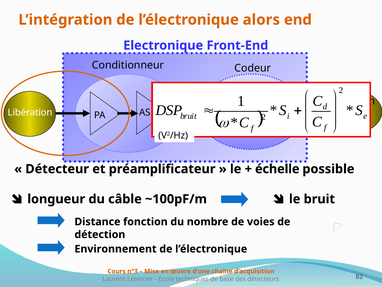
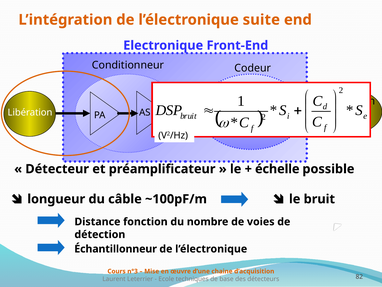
alors: alors -> suite
Environnement: Environnement -> Échantillonneur
